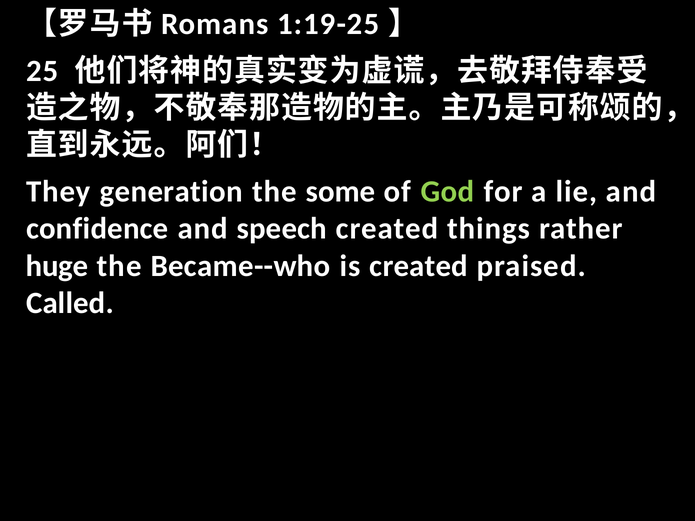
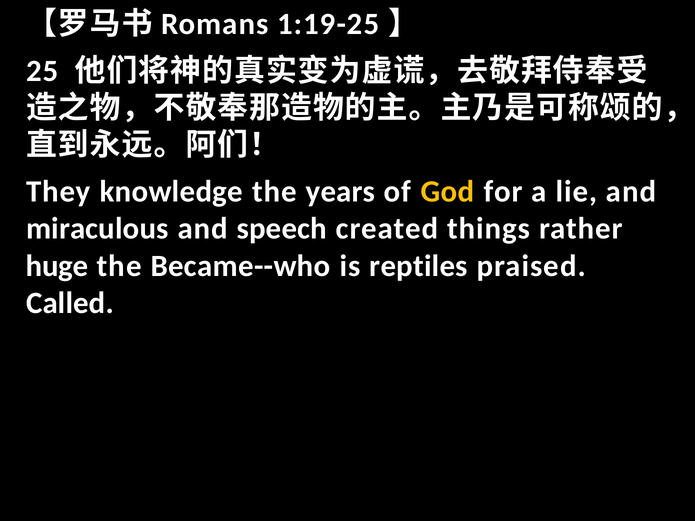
generation: generation -> knowledge
some: some -> years
God colour: light green -> yellow
confidence: confidence -> miraculous
is created: created -> reptiles
